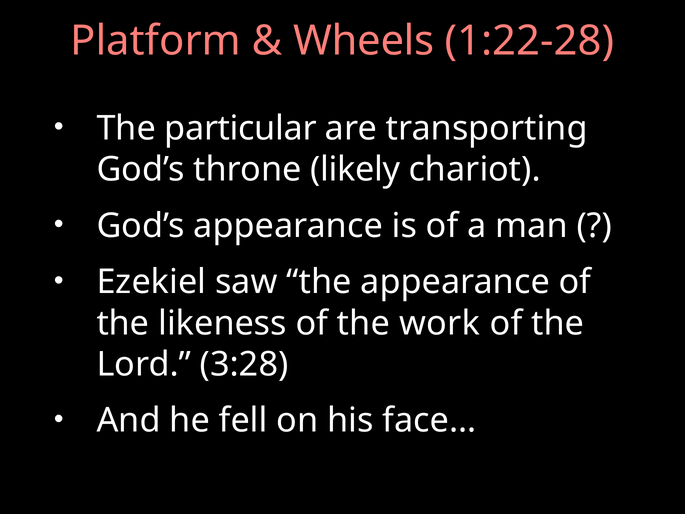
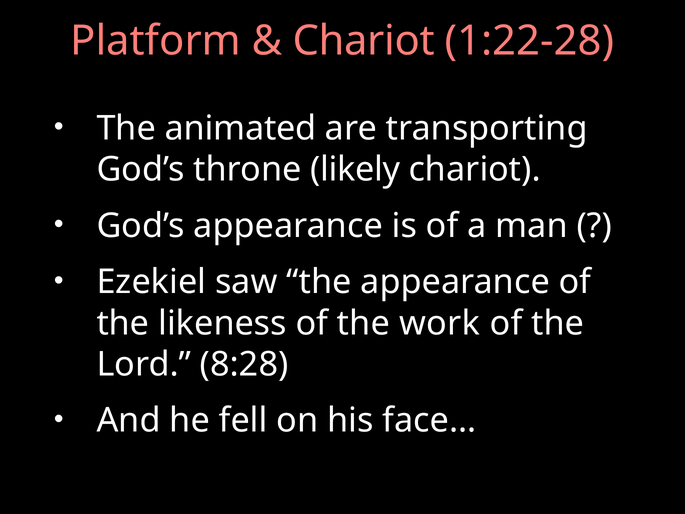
Wheels at (364, 41): Wheels -> Chariot
particular: particular -> animated
3:28: 3:28 -> 8:28
